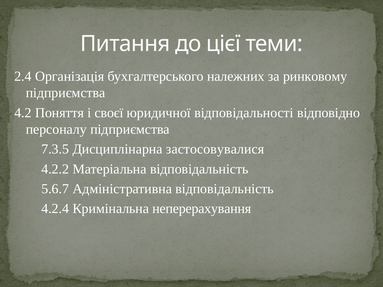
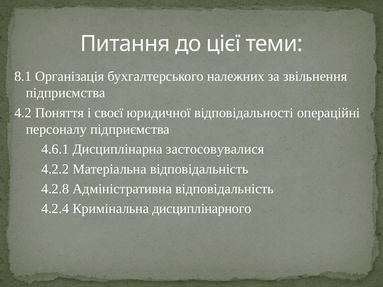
2.4: 2.4 -> 8.1
ринковому: ринковому -> звільнення
відповідно: відповідно -> операційні
7.3.5: 7.3.5 -> 4.6.1
5.6.7: 5.6.7 -> 4.2.8
неперерахування: неперерахування -> дисциплінарного
